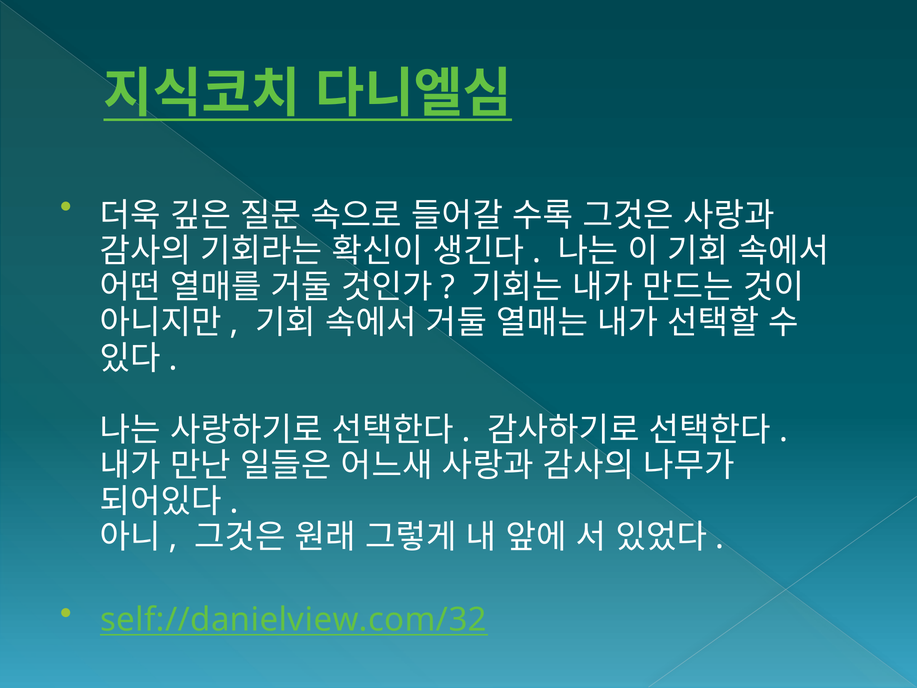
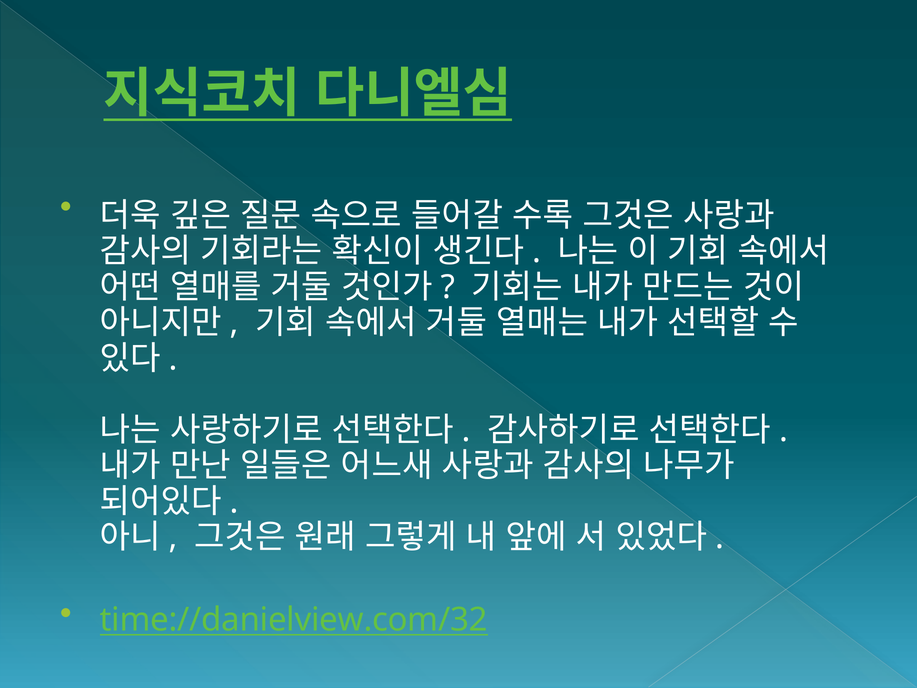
self://danielview.com/32: self://danielview.com/32 -> time://danielview.com/32
